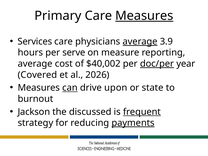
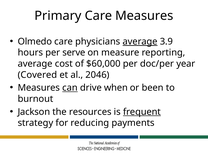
Measures at (144, 16) underline: present -> none
Services: Services -> Olmedo
$40,002: $40,002 -> $60,000
doc/per underline: present -> none
2026: 2026 -> 2046
upon: upon -> when
state: state -> been
discussed: discussed -> resources
payments underline: present -> none
